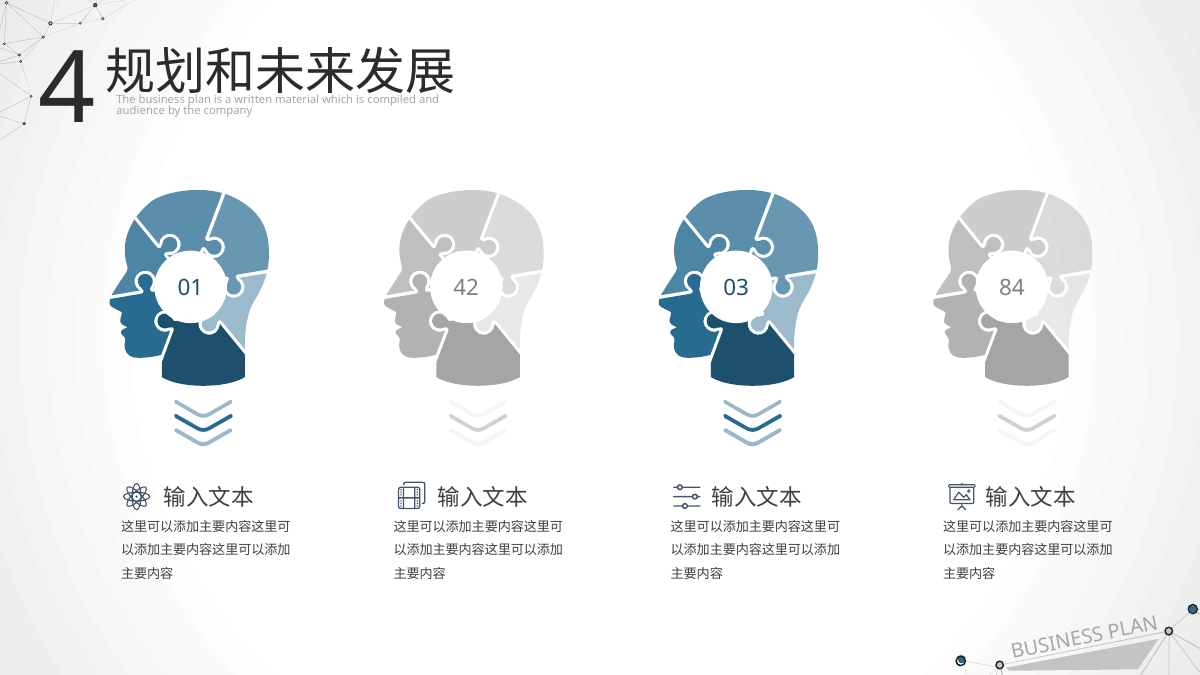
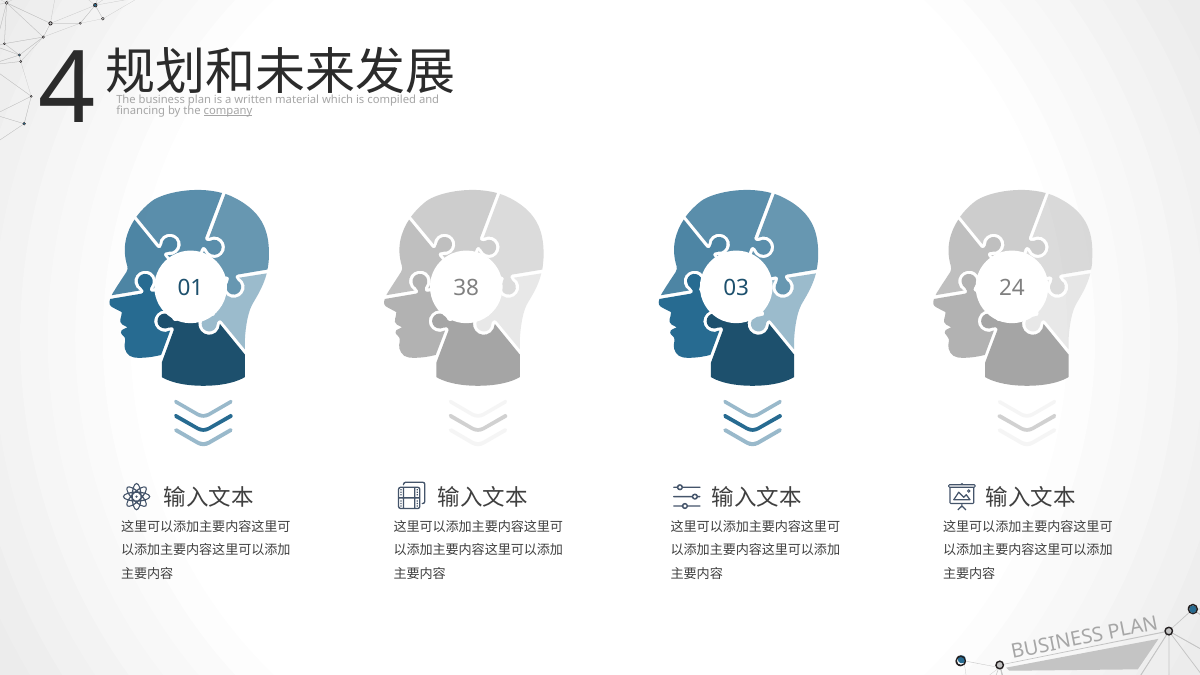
audience: audience -> financing
company underline: none -> present
42: 42 -> 38
84: 84 -> 24
